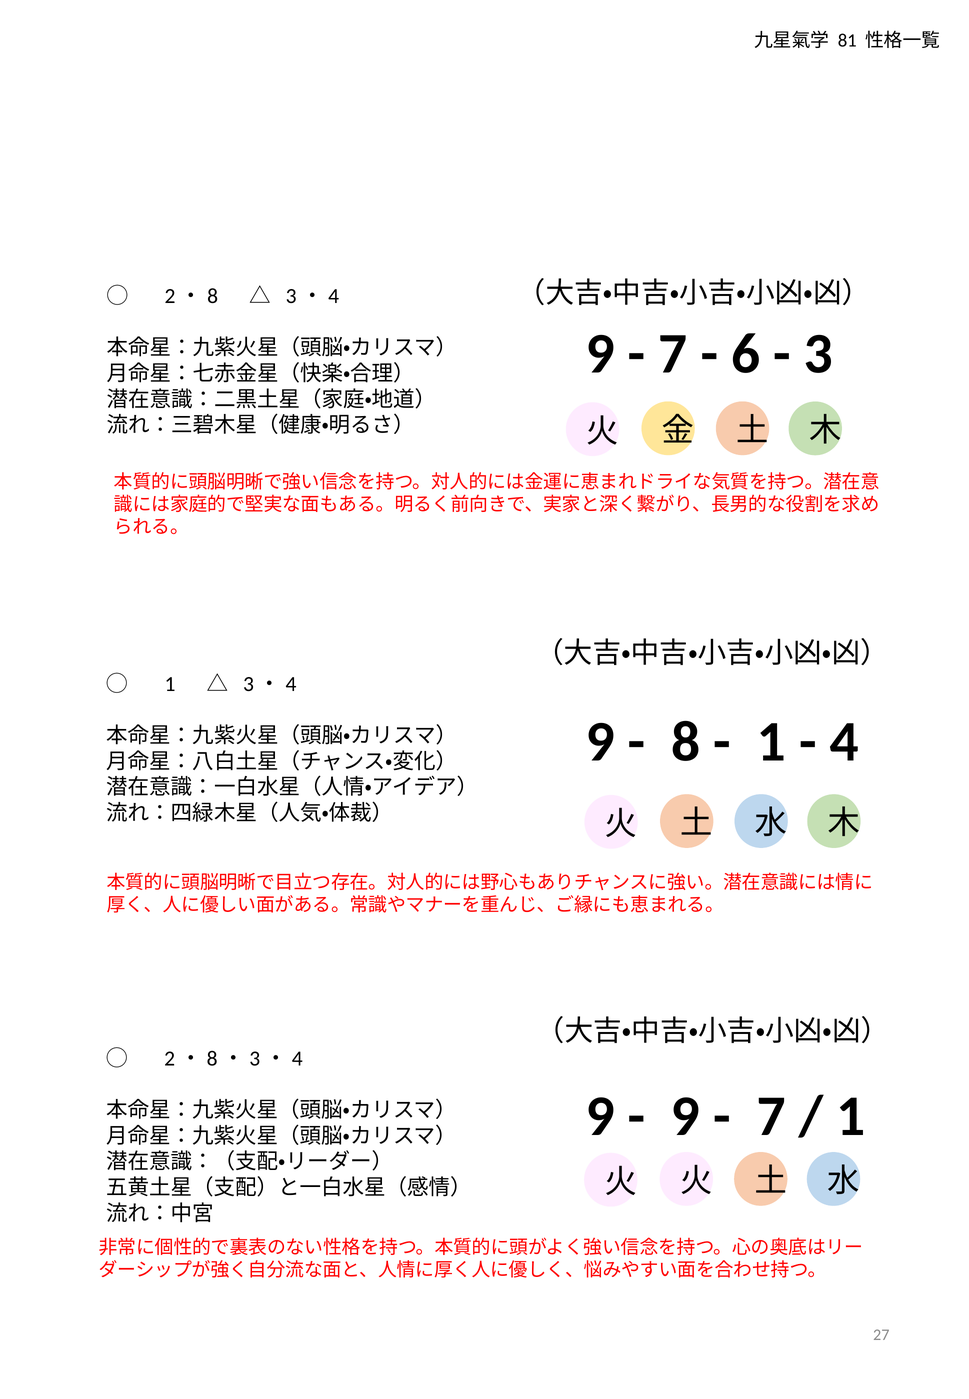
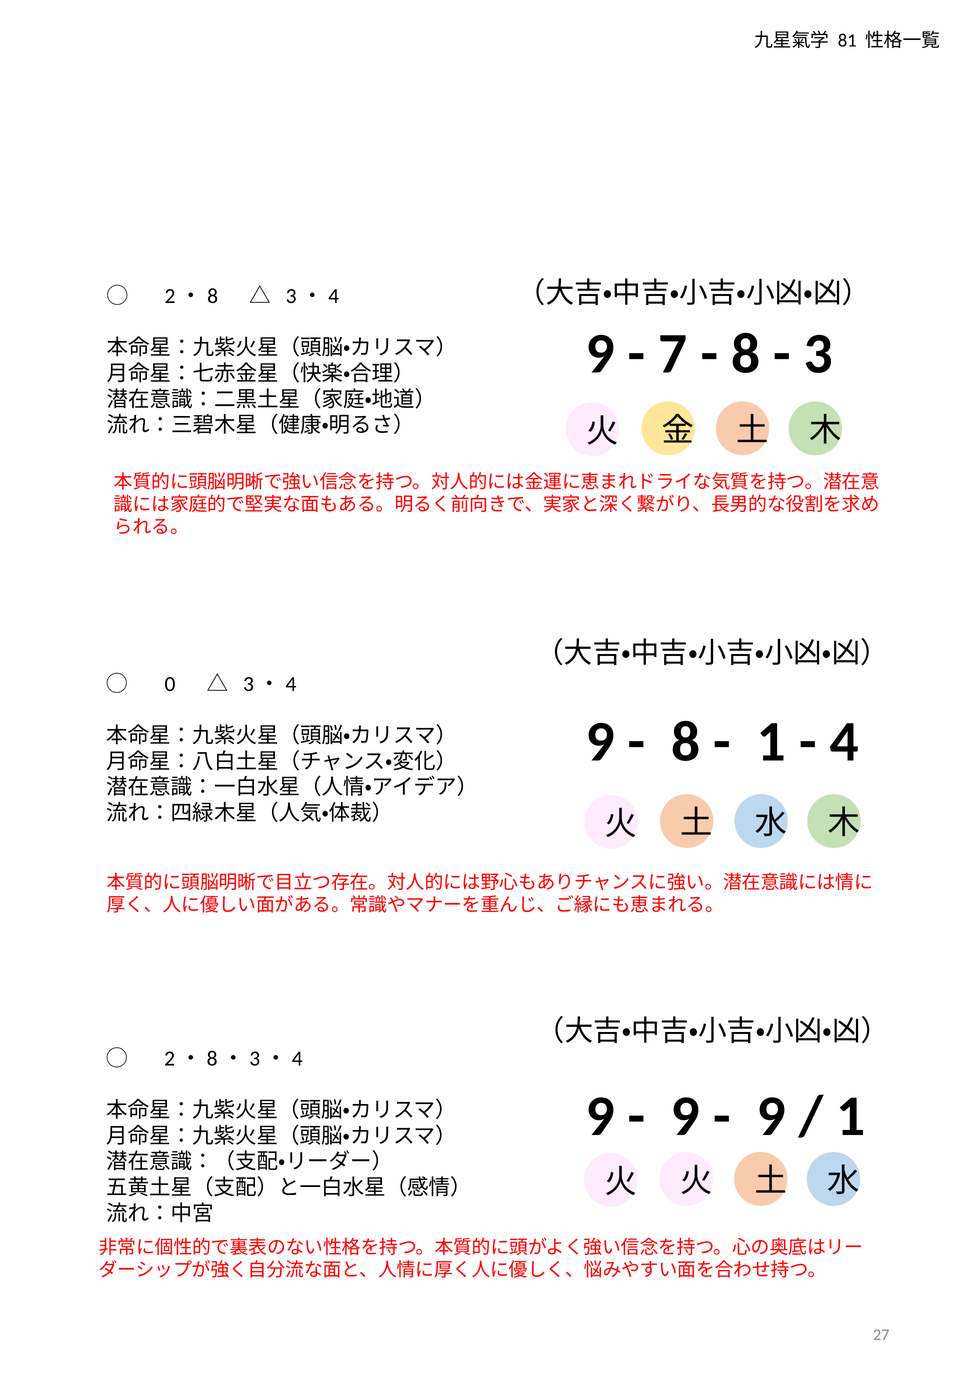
6 at (746, 354): 6 -> 8
1 at (170, 684): 1 -> 0
7 at (771, 1117): 7 -> 9
